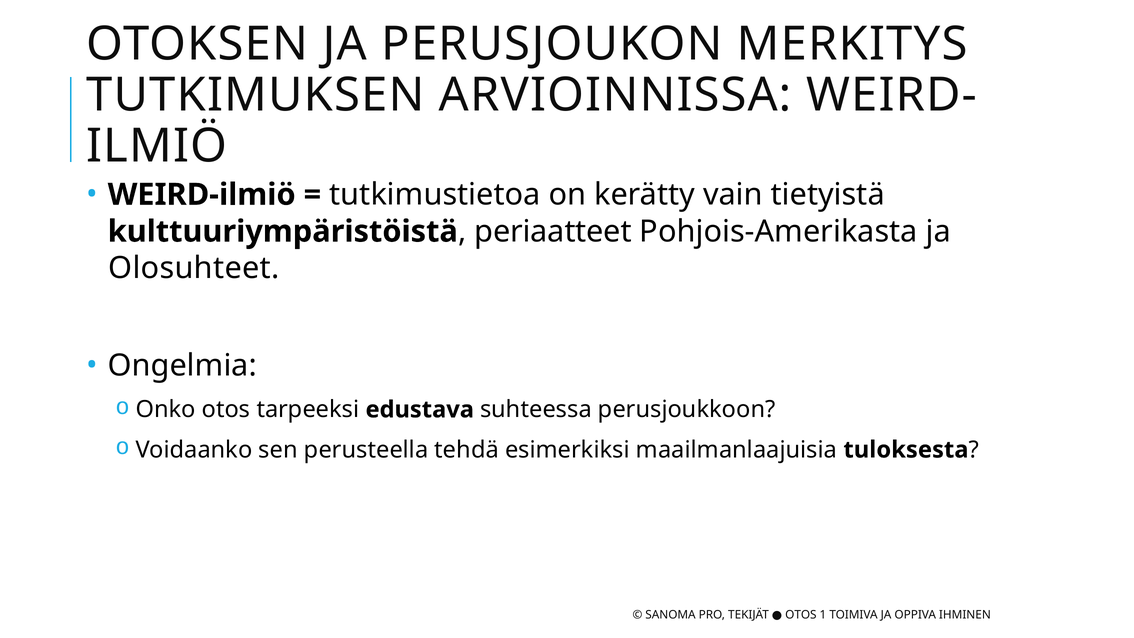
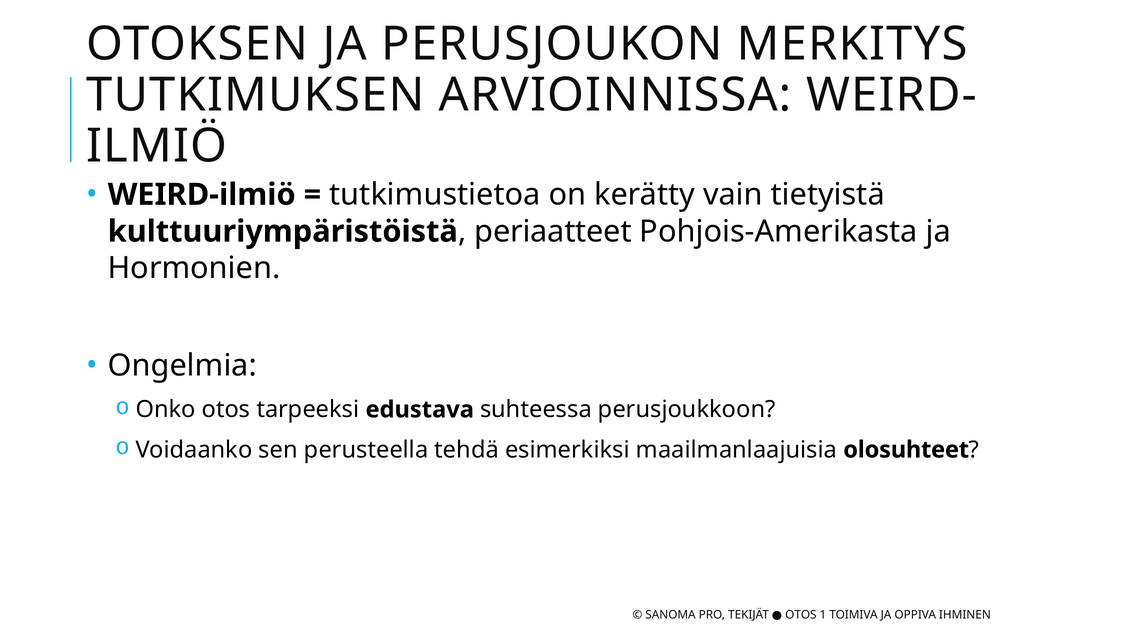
Olosuhteet: Olosuhteet -> Hormonien
tuloksesta: tuloksesta -> olosuhteet
